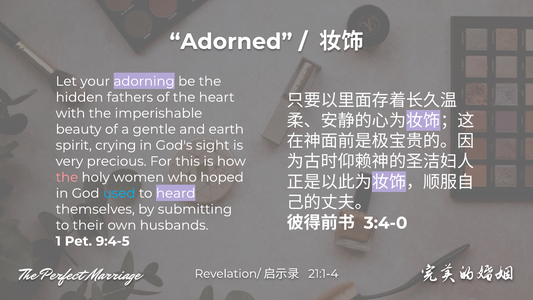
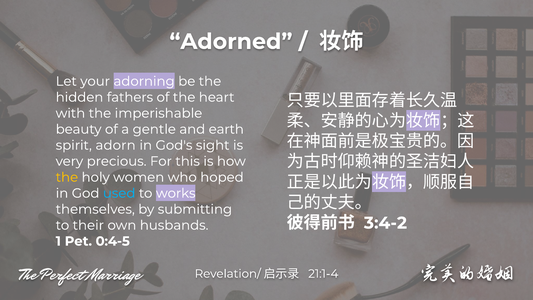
crying: crying -> adorn
the at (67, 177) colour: pink -> yellow
heard: heard -> works
3:4-0: 3:4-0 -> 3:4-2
9:4-5: 9:4-5 -> 0:4-5
